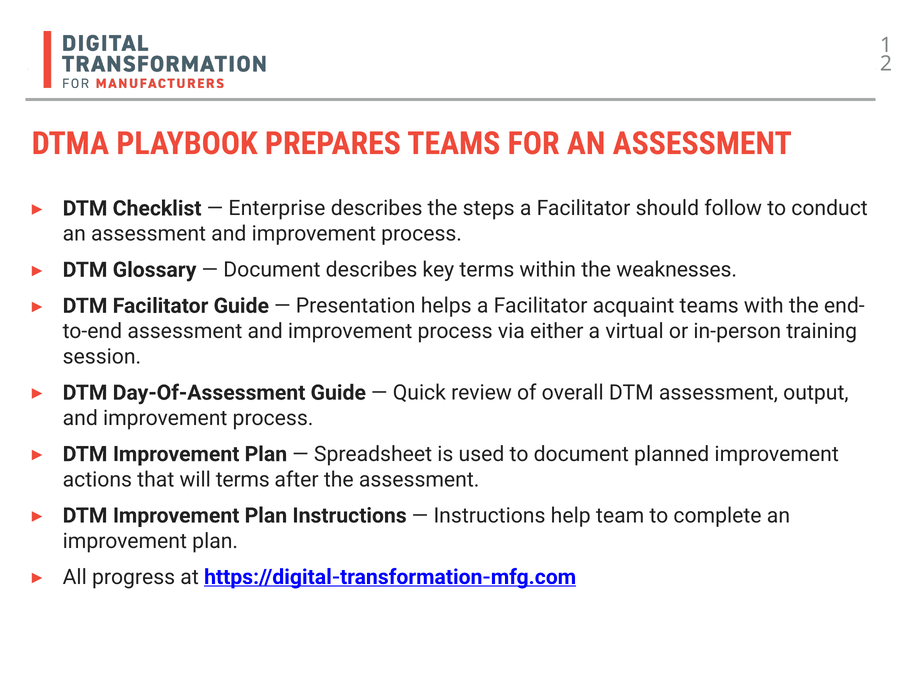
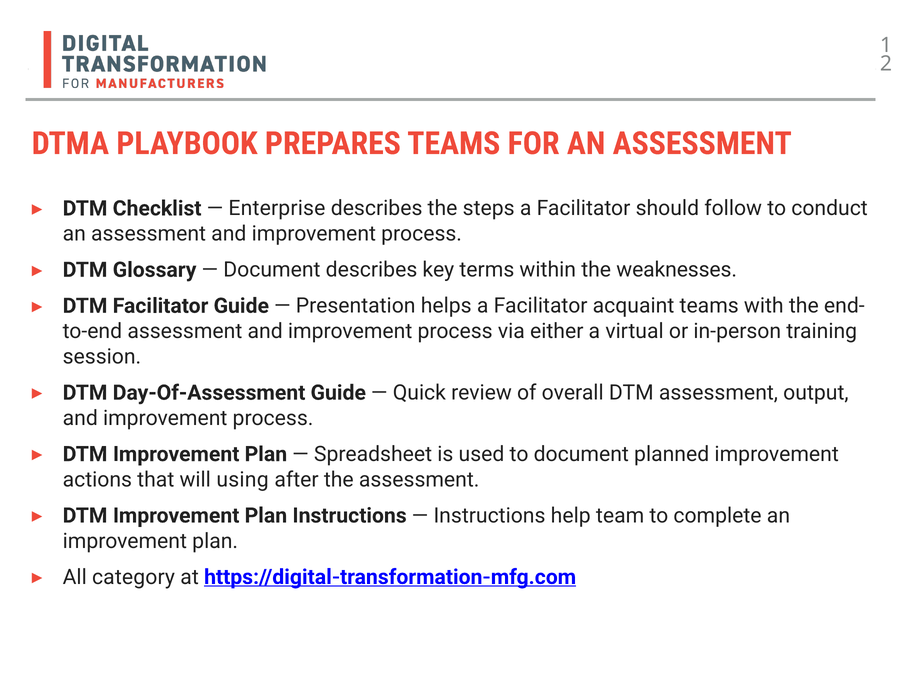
will terms: terms -> using
progress: progress -> category
